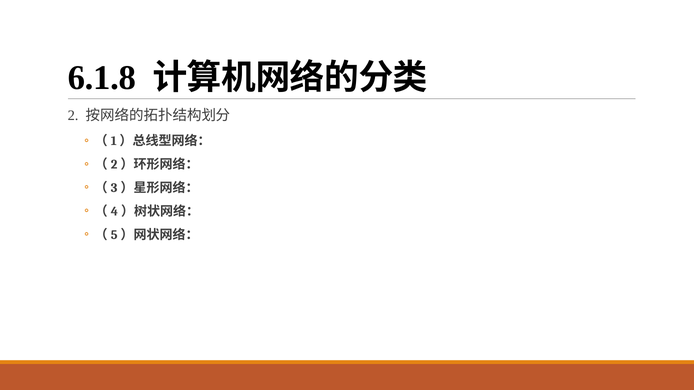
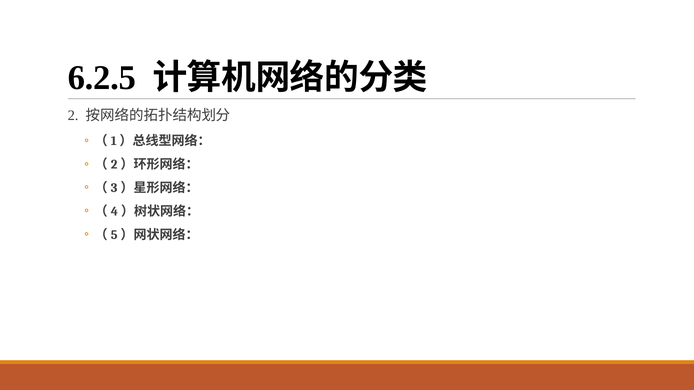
6.1.8: 6.1.8 -> 6.2.5
